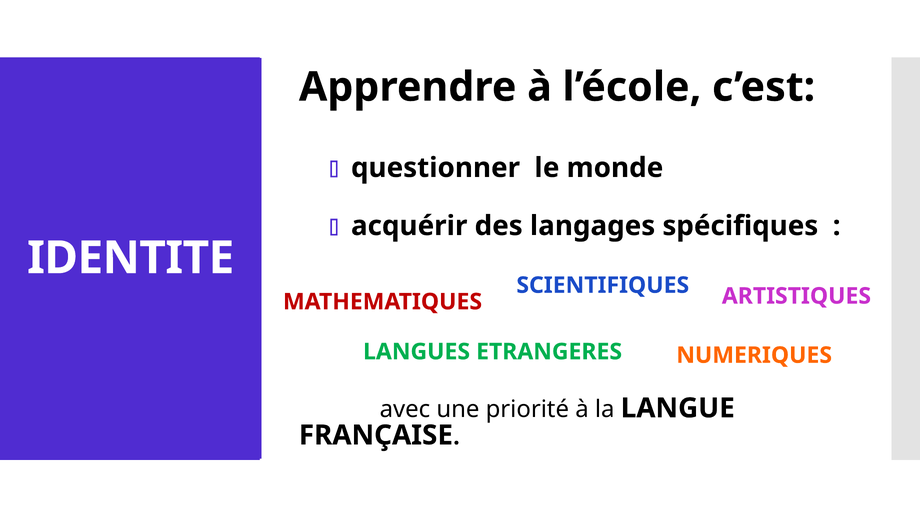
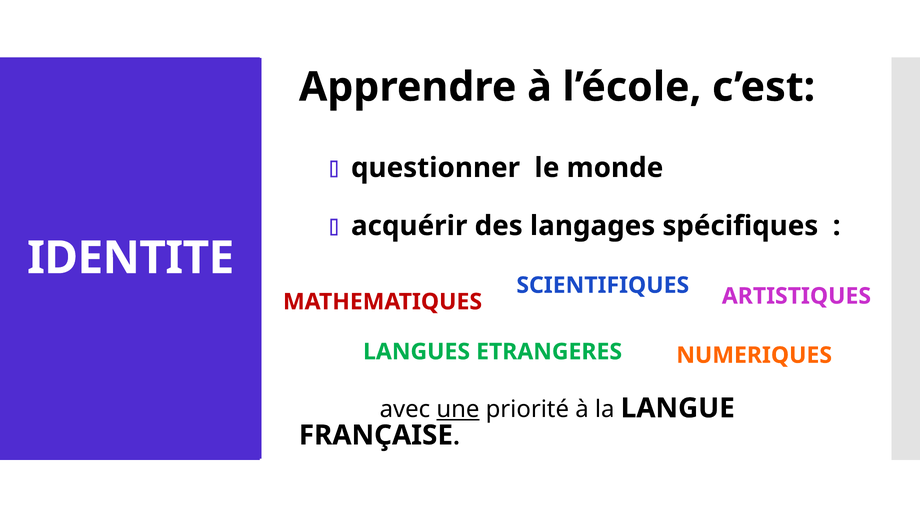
une underline: none -> present
